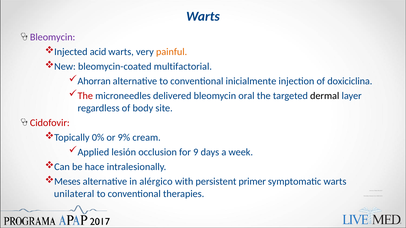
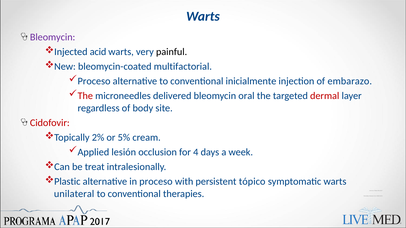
painful colour: orange -> black
Ahorran at (94, 81): Ahorran -> Proceso
doxiciclina: doxiciclina -> embarazo
dermal colour: black -> red
0%: 0% -> 2%
9%: 9% -> 5%
9: 9 -> 4
hace: hace -> treat
Meses: Meses -> Plastic
in alérgico: alérgico -> proceso
primer: primer -> tópico
